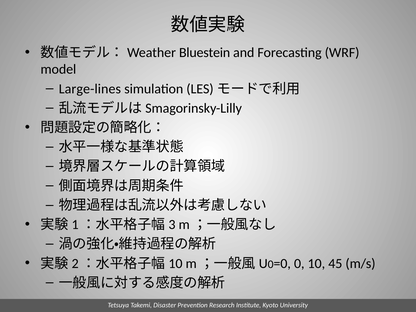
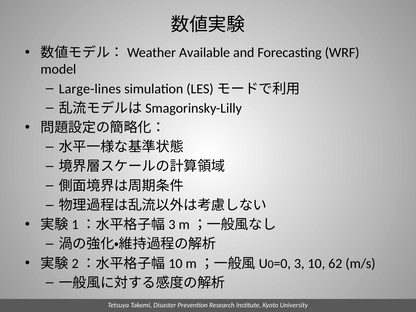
Bluestein: Bluestein -> Available
0 at (299, 263): 0 -> 3
45: 45 -> 62
